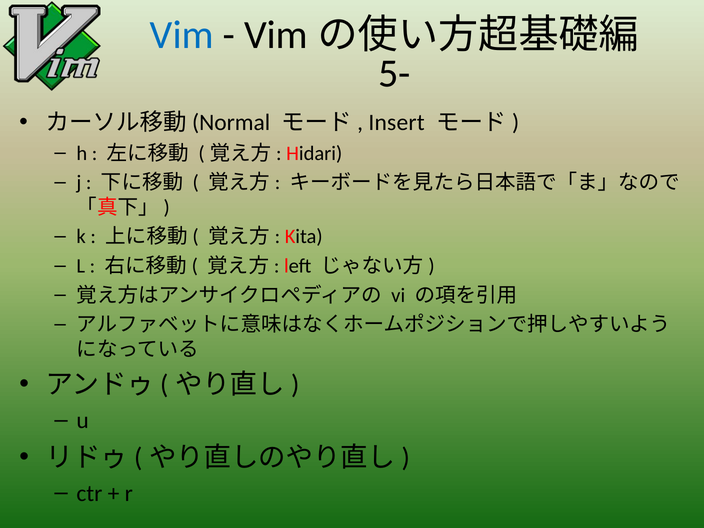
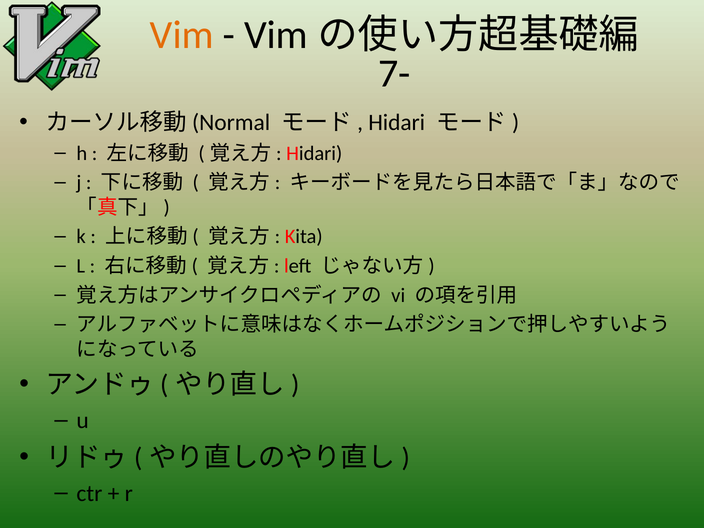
Vim colour: blue -> orange
5-: 5- -> 7-
Insert at (397, 122): Insert -> Hidari
